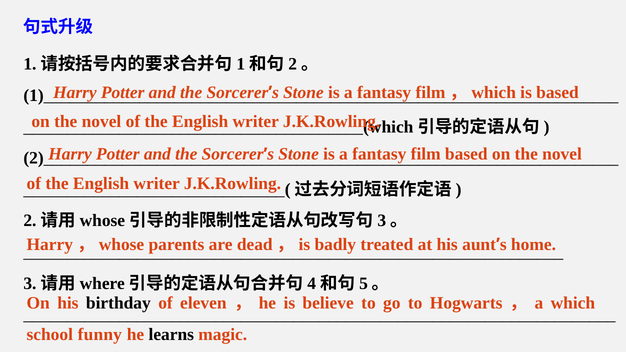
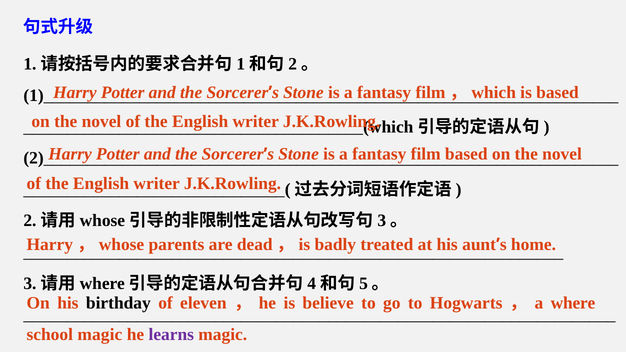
which: which -> where
school funny: funny -> magic
learns colour: black -> purple
